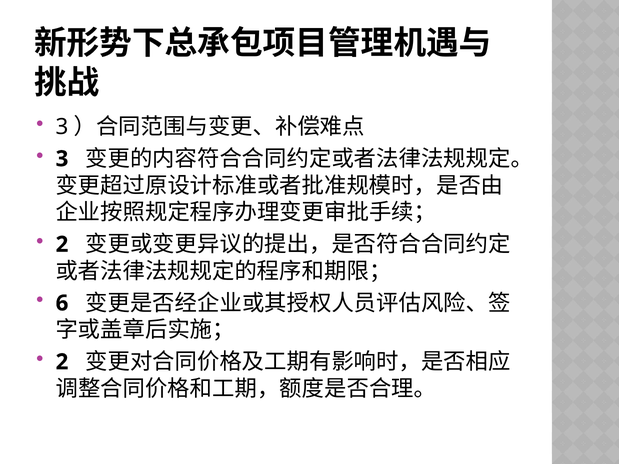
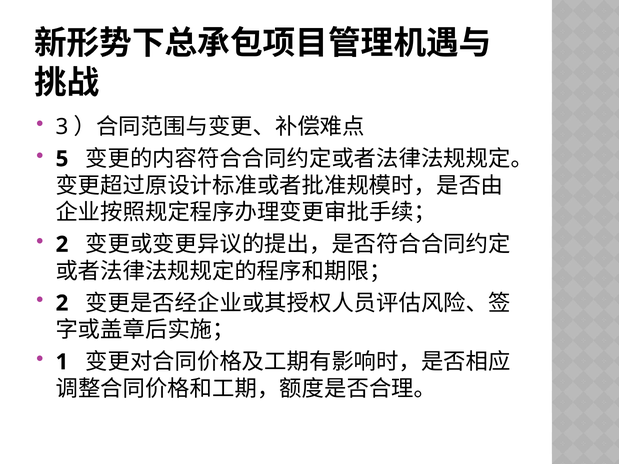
3 at (62, 159): 3 -> 5
6 at (62, 303): 6 -> 2
2 at (62, 362): 2 -> 1
